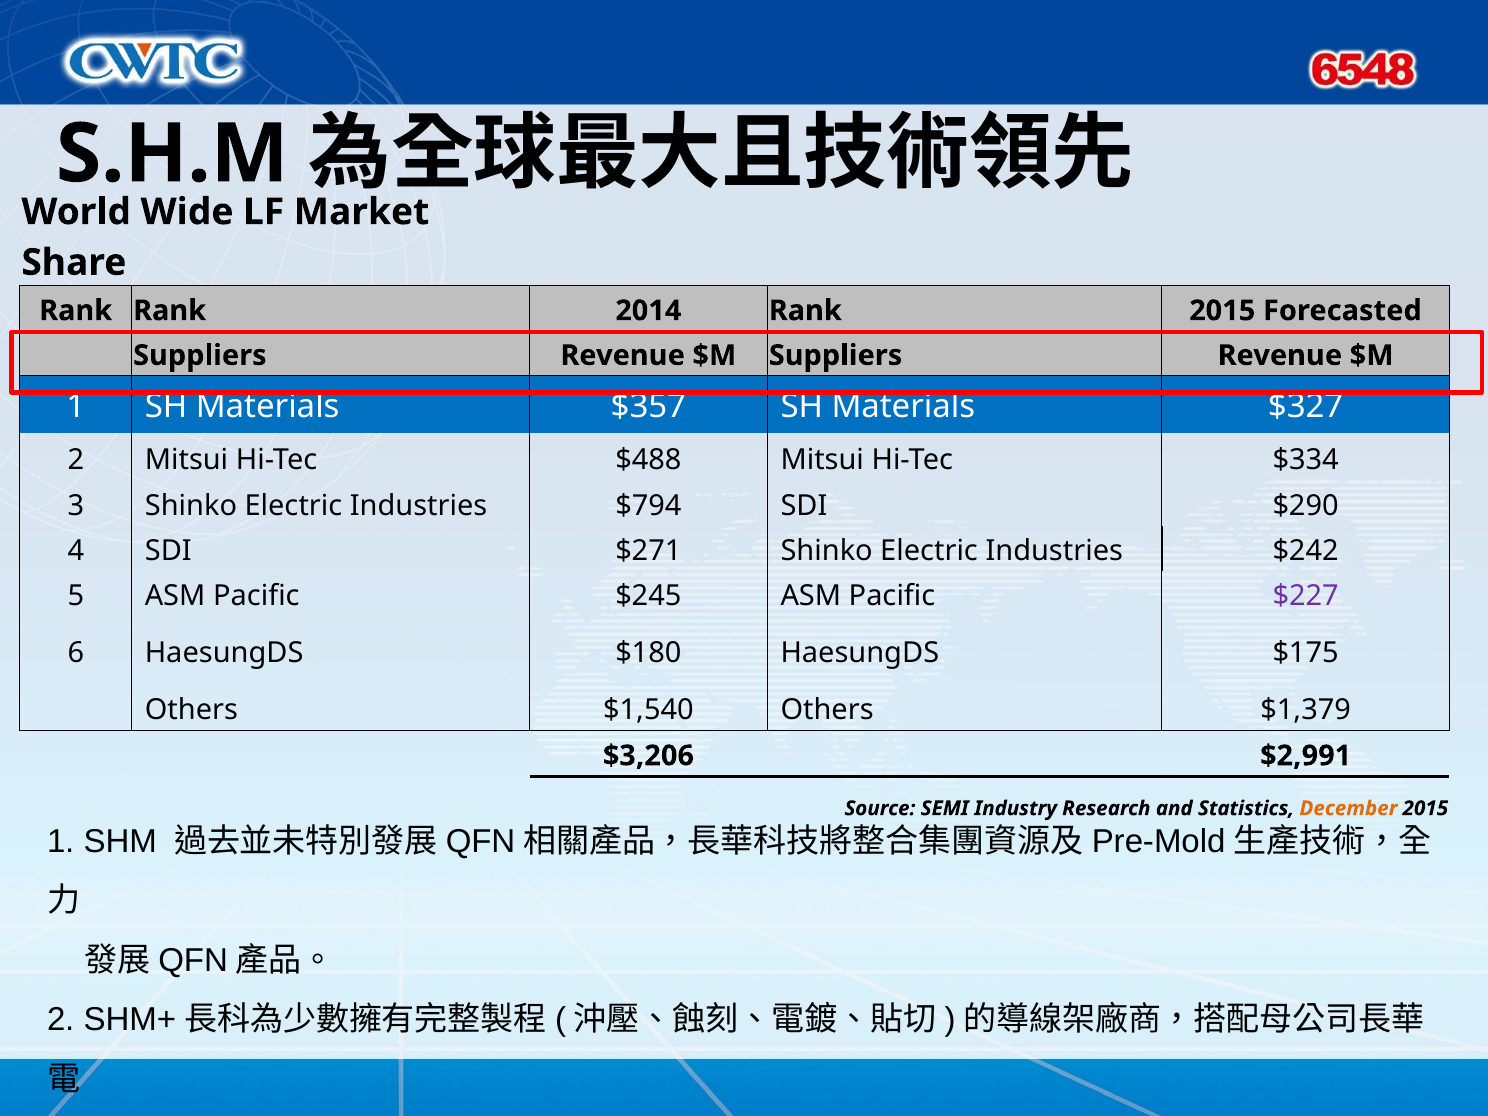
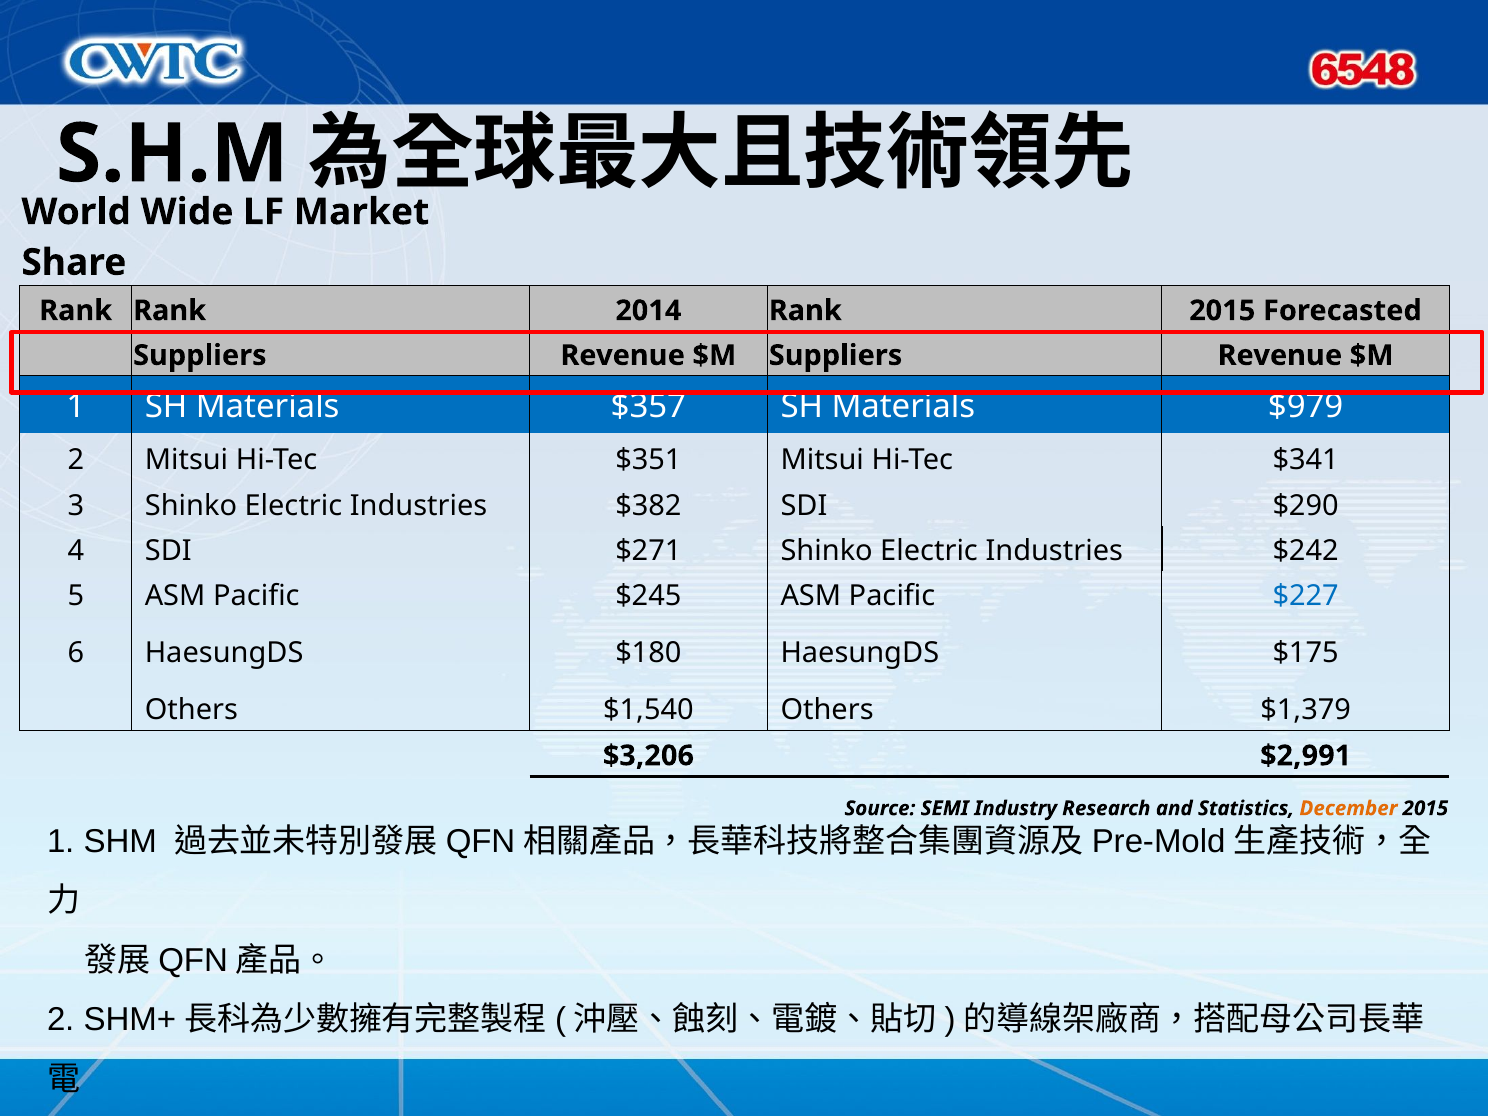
$327: $327 -> $979
$488: $488 -> $351
$334: $334 -> $341
$794: $794 -> $382
$227 colour: purple -> blue
